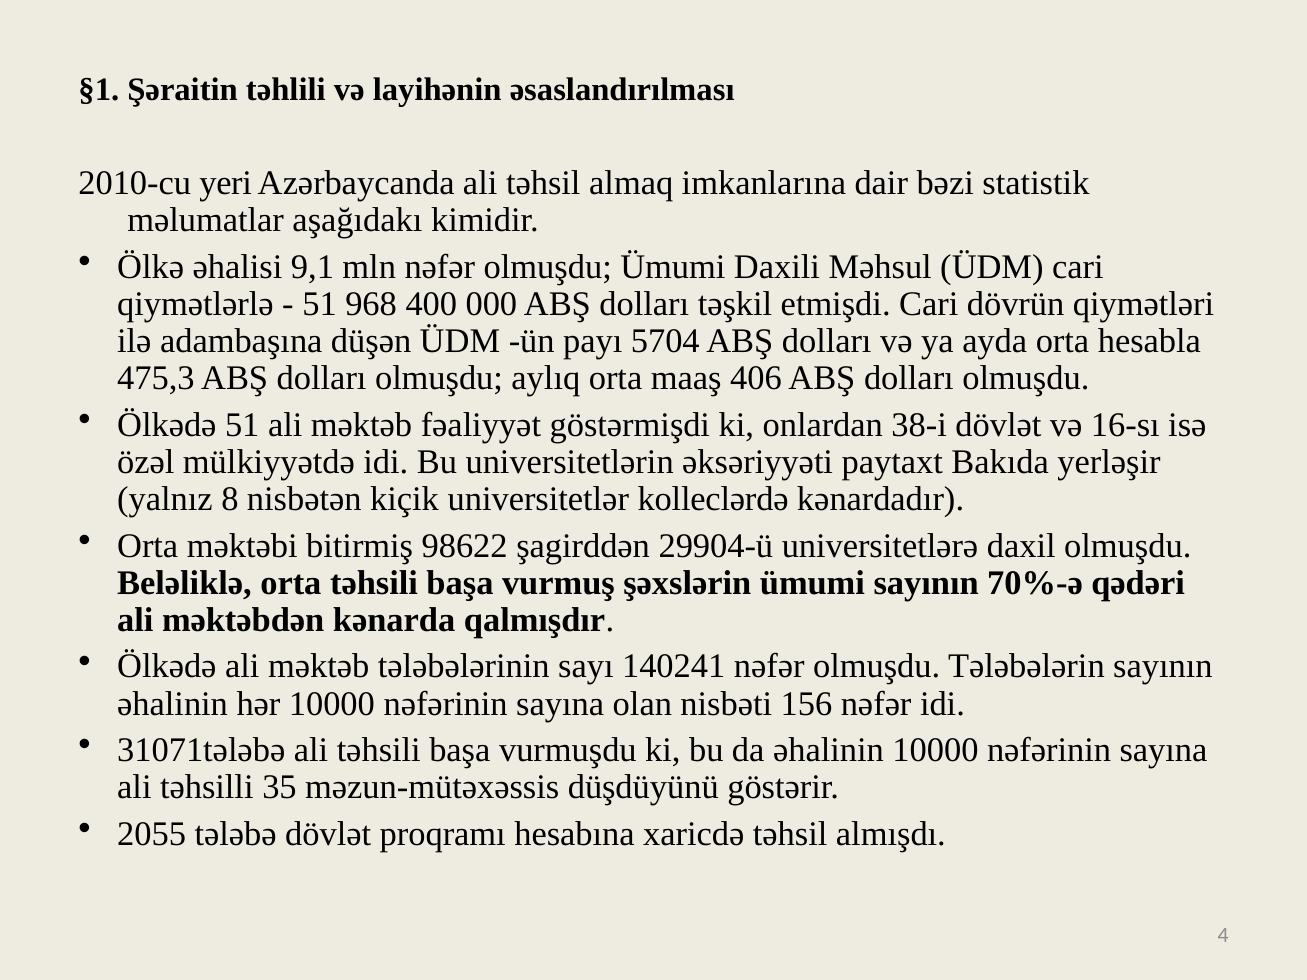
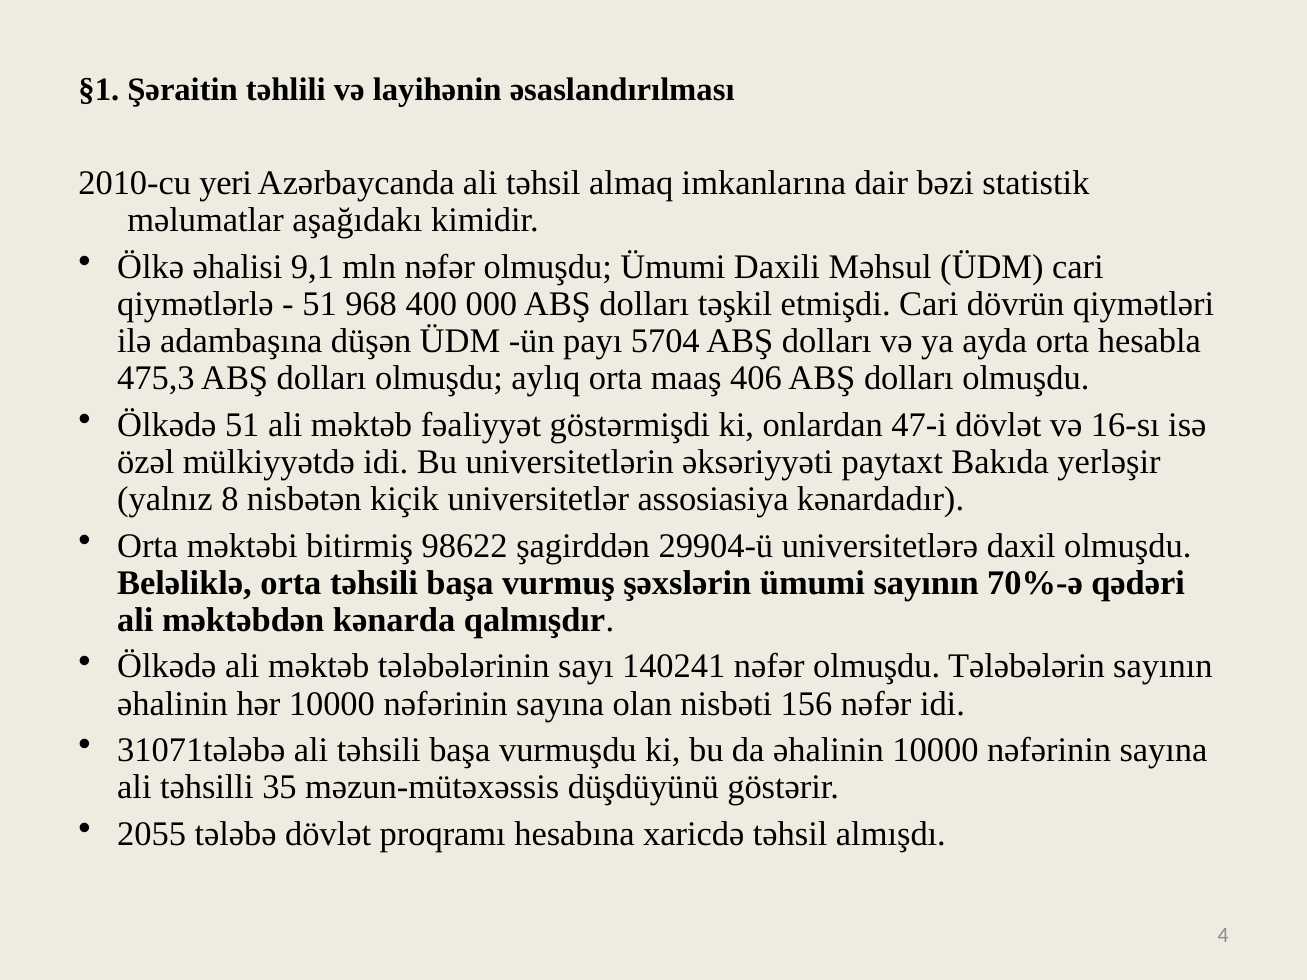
38-i: 38-i -> 47-i
kolleclərdə: kolleclərdə -> assosiasiya
